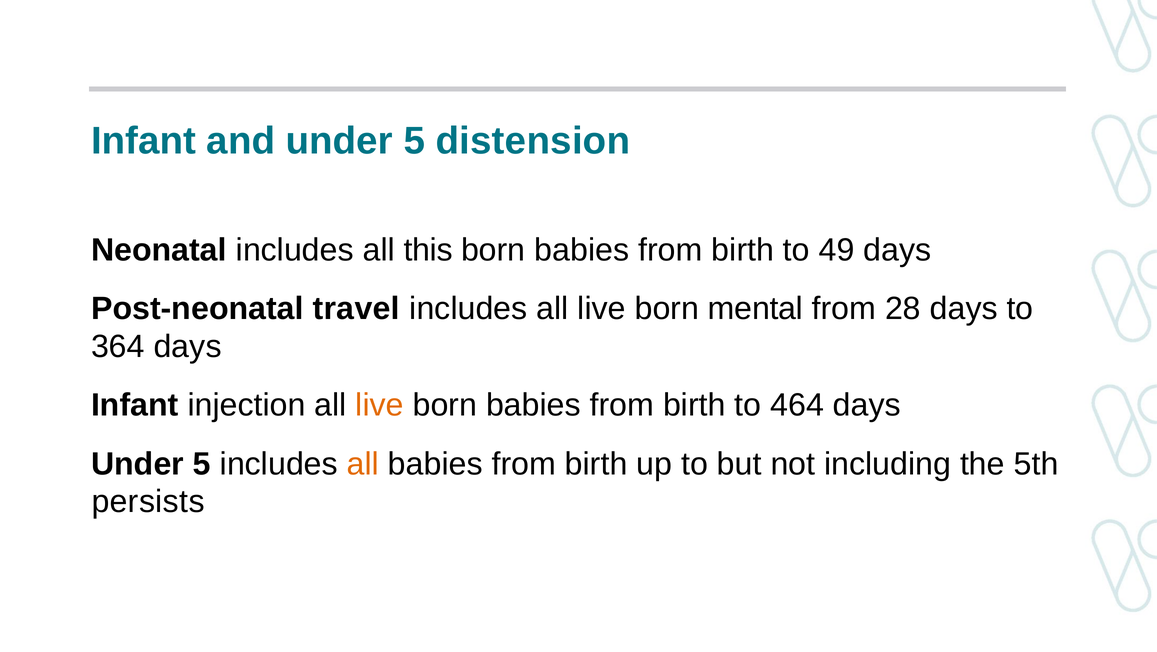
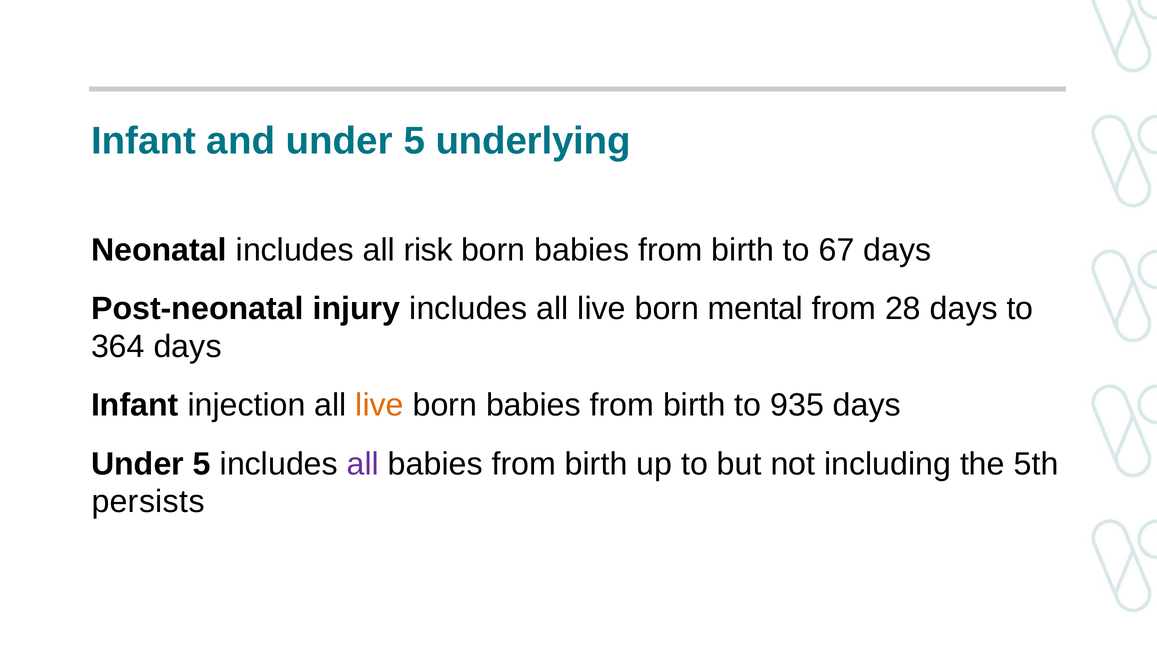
distension: distension -> underlying
this: this -> risk
49: 49 -> 67
travel: travel -> injury
464: 464 -> 935
all at (363, 464) colour: orange -> purple
